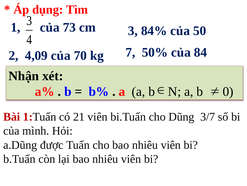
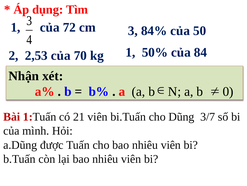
73: 73 -> 72
7 at (130, 52): 7 -> 1
4,09: 4,09 -> 2,53
